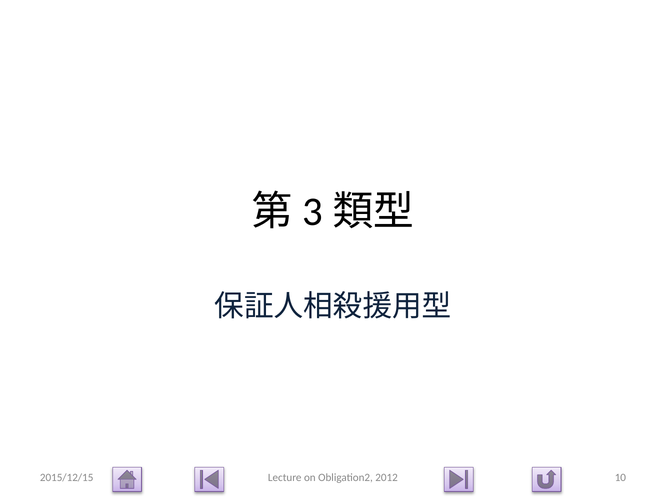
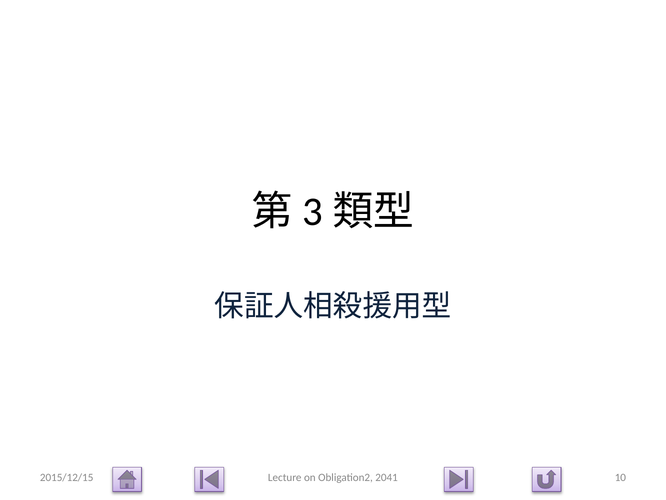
2012: 2012 -> 2041
